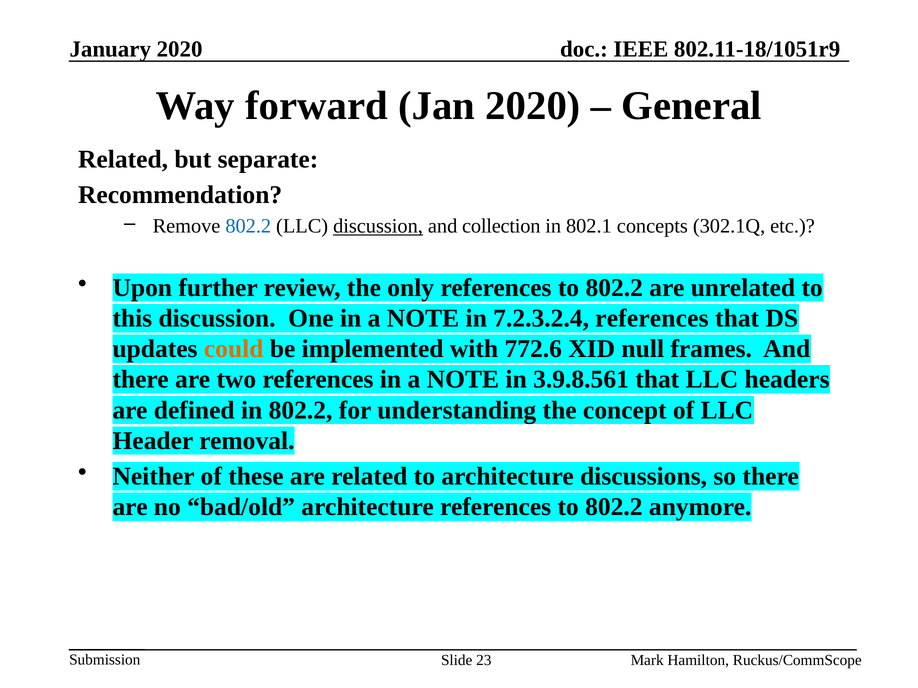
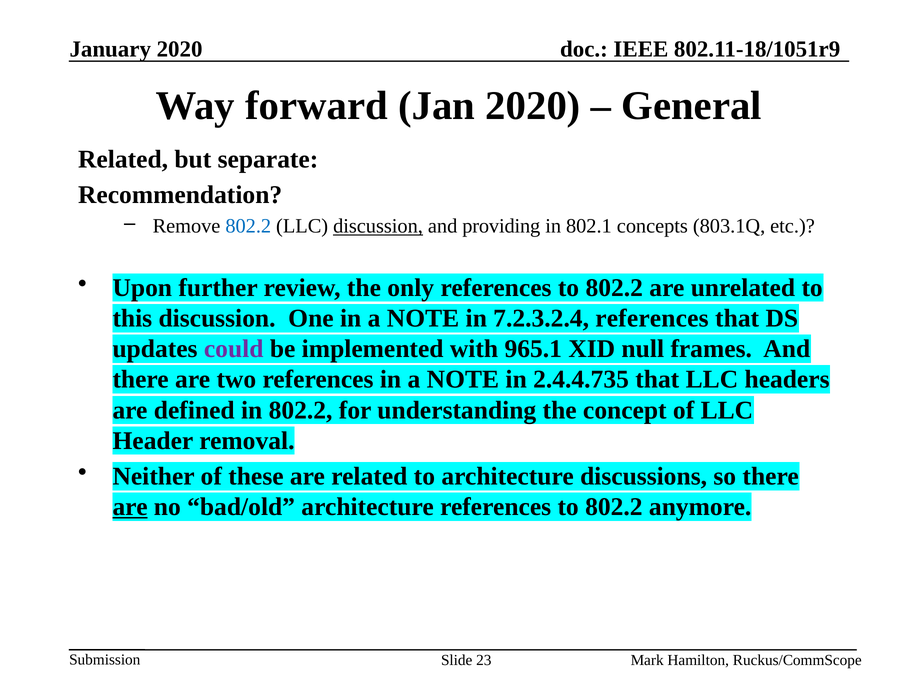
collection: collection -> providing
302.1Q: 302.1Q -> 803.1Q
could colour: orange -> purple
772.6: 772.6 -> 965.1
3.9.8.561: 3.9.8.561 -> 2.4.4.735
are at (130, 507) underline: none -> present
